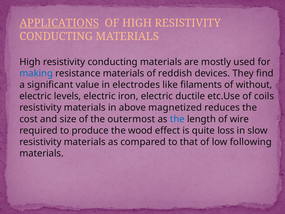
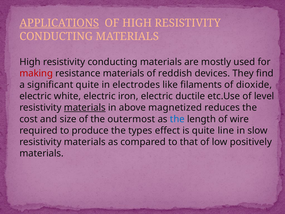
making colour: blue -> red
significant value: value -> quite
without: without -> dioxide
levels: levels -> white
coils: coils -> level
materials at (85, 108) underline: none -> present
wood: wood -> types
loss: loss -> line
following: following -> positively
